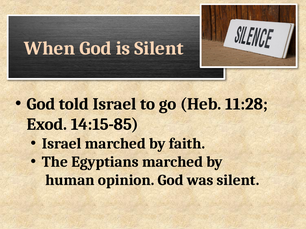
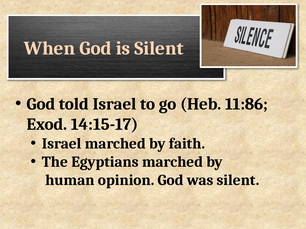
11:28: 11:28 -> 11:86
14:15-85: 14:15-85 -> 14:15-17
